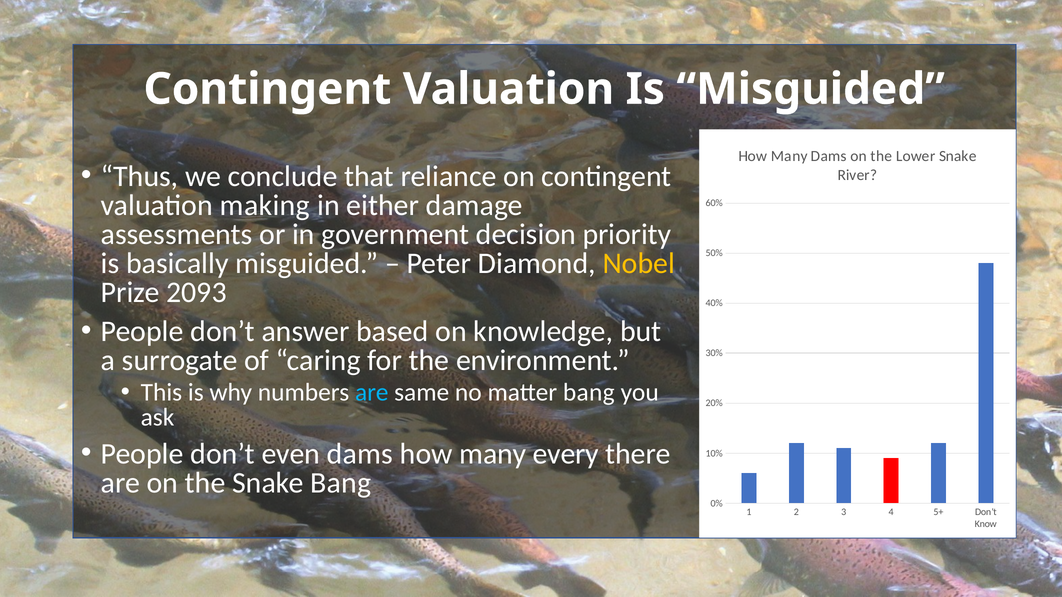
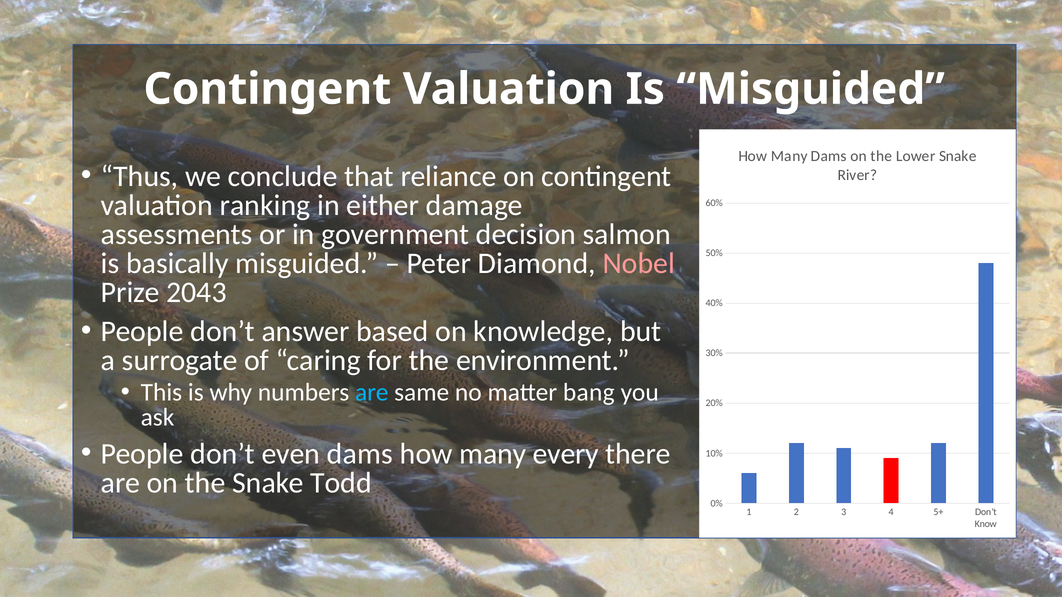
making: making -> ranking
priority: priority -> salmon
Nobel colour: yellow -> pink
2093: 2093 -> 2043
Snake Bang: Bang -> Todd
